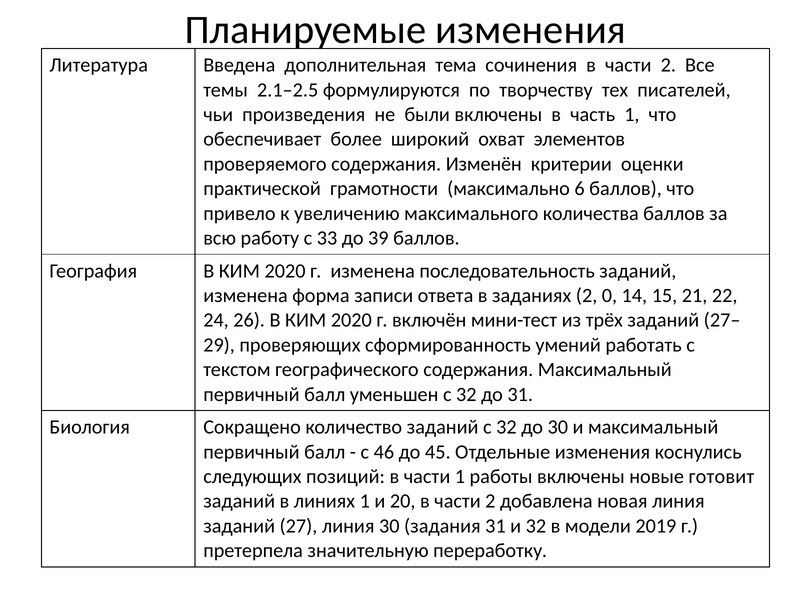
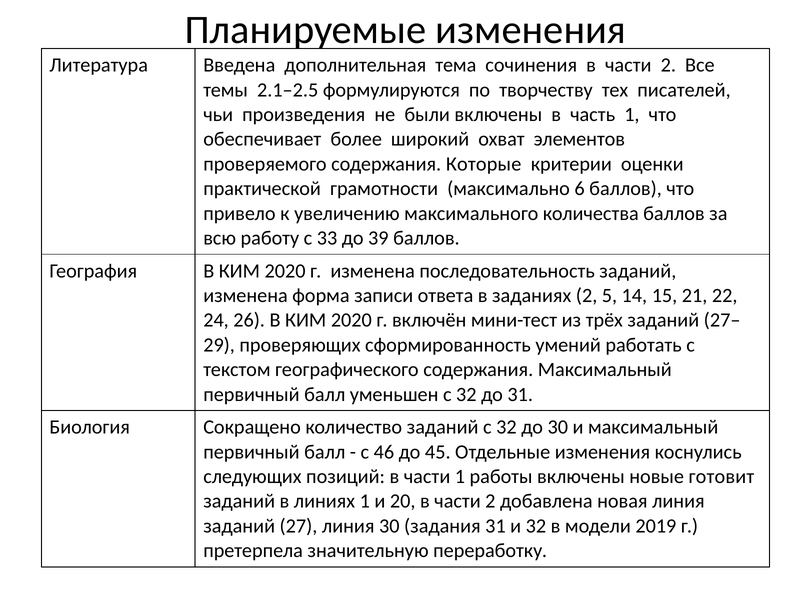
Изменён: Изменён -> Которые
0: 0 -> 5
